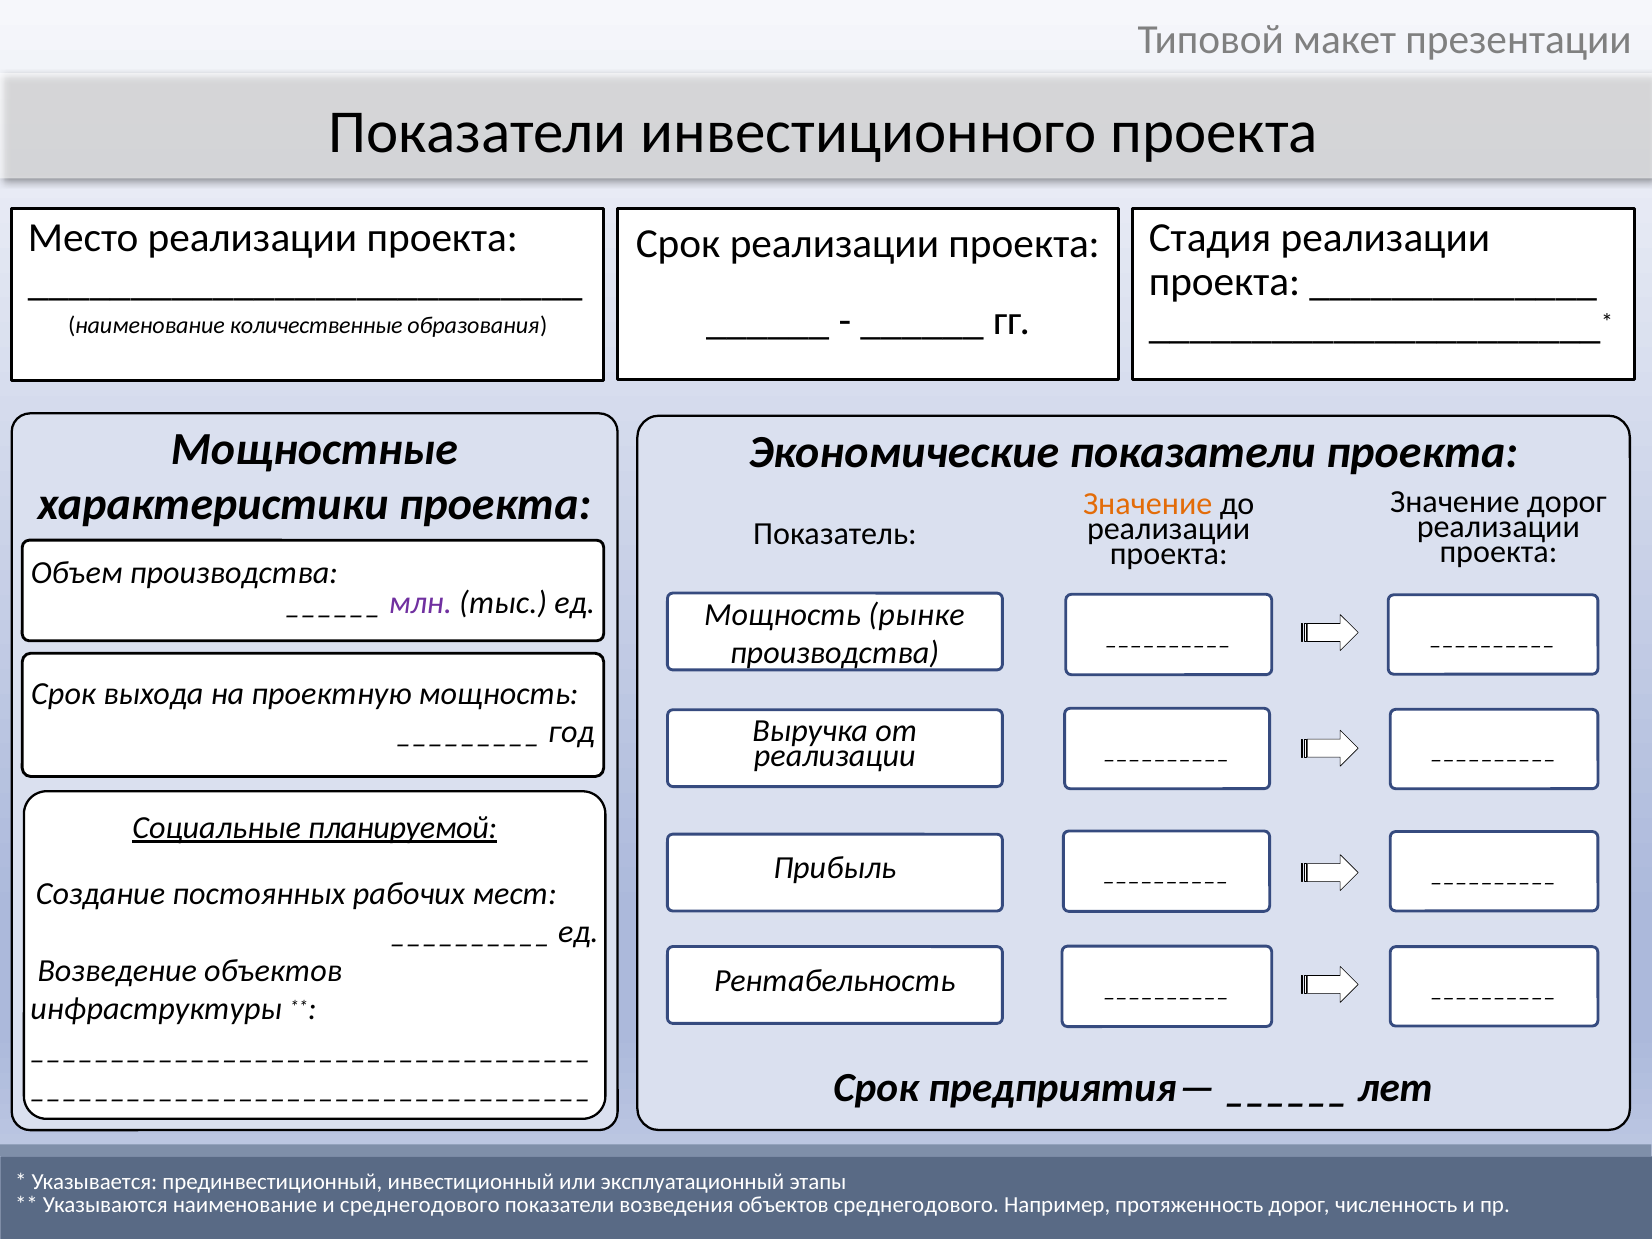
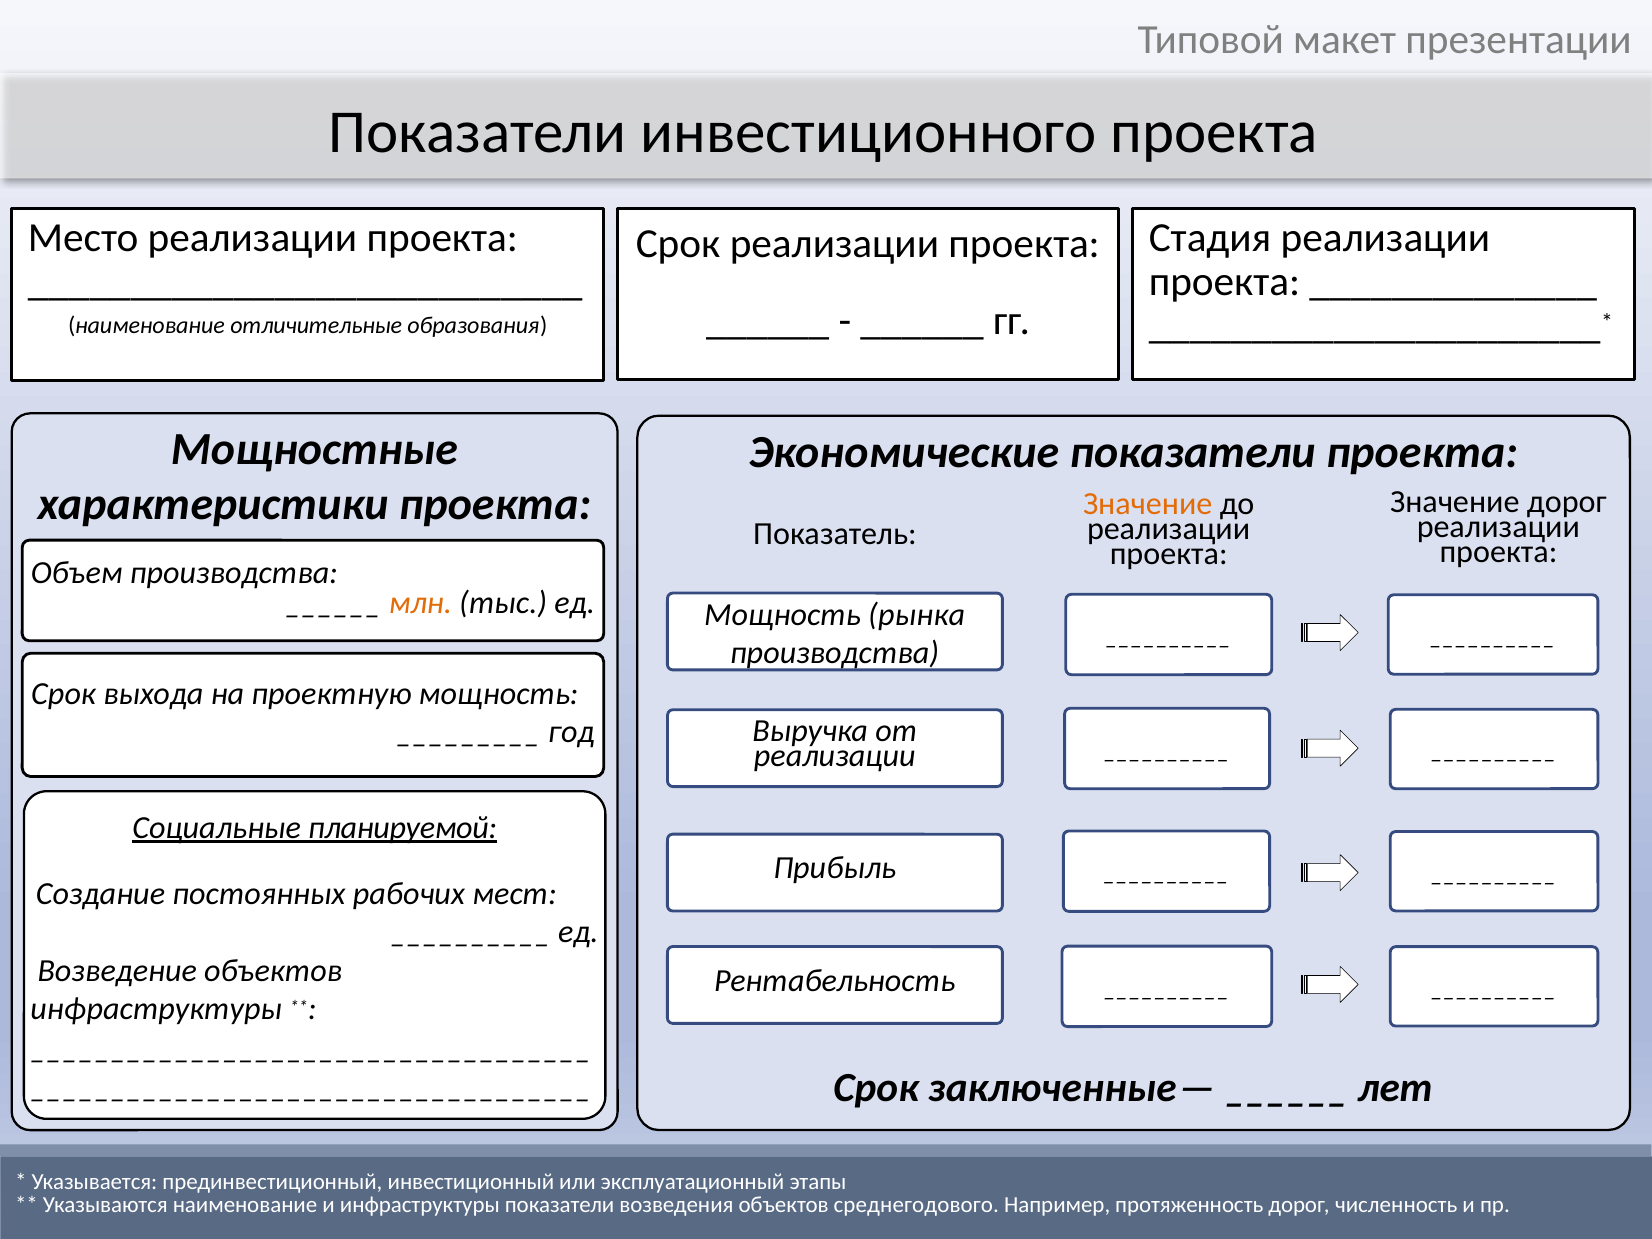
количественные: количественные -> отличительные
млн colour: purple -> orange
рынке: рынке -> рынка
предприятия: предприятия -> заключенные
и среднегодового: среднегодового -> инфраструктуры
